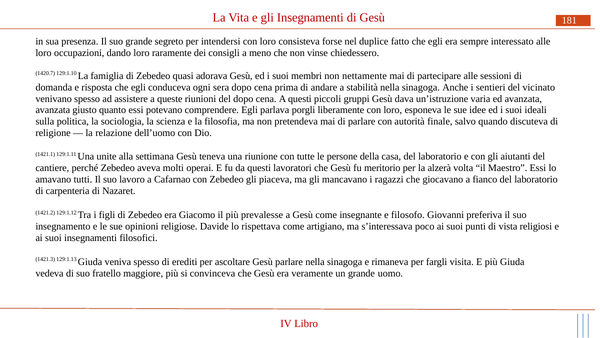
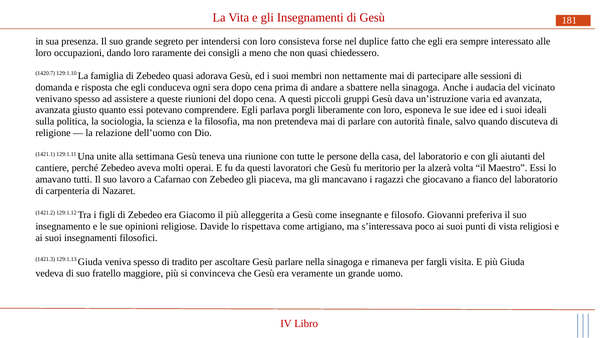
non vinse: vinse -> quasi
stabilità: stabilità -> sbattere
sentieri: sentieri -> audacia
prevalesse: prevalesse -> alleggerita
erediti: erediti -> tradito
